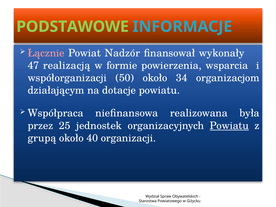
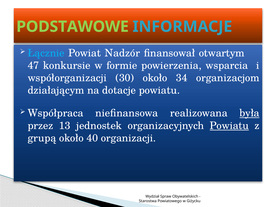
Łącznie colour: pink -> light blue
wykonały: wykonały -> otwartym
realizacją: realizacją -> konkursie
50: 50 -> 30
była underline: none -> present
25: 25 -> 13
